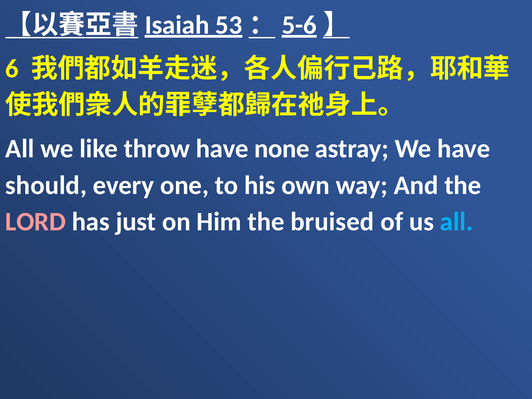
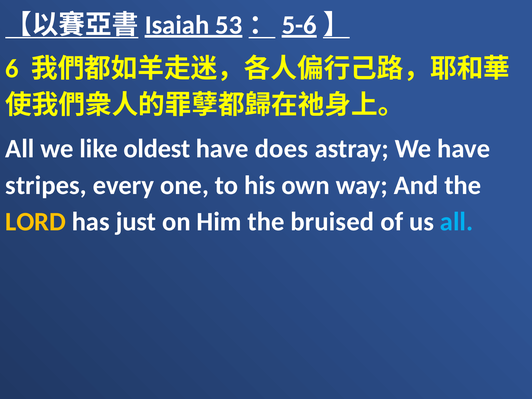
throw: throw -> oldest
none: none -> does
should: should -> stripes
LORD colour: pink -> yellow
